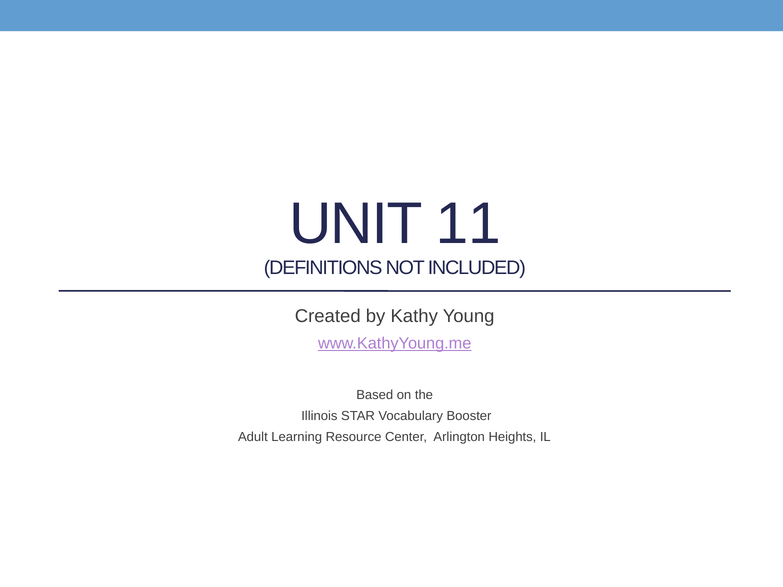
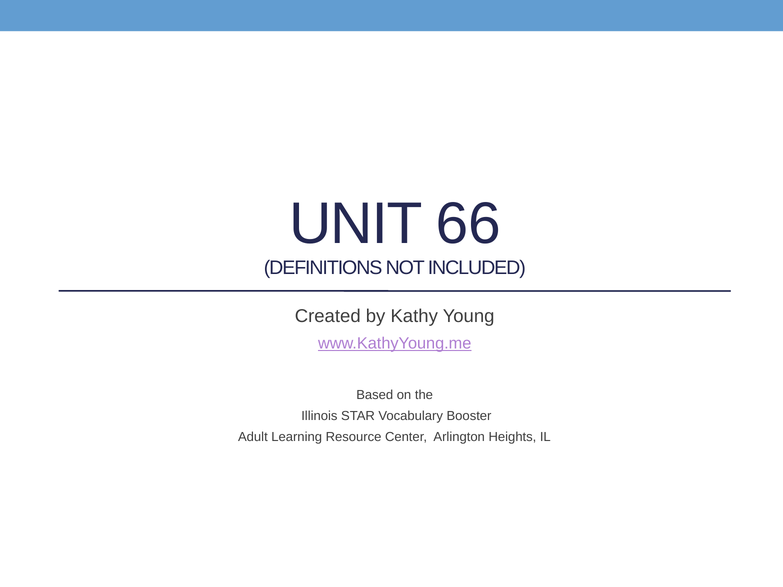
11: 11 -> 66
